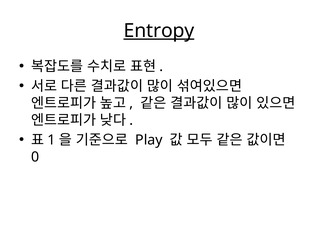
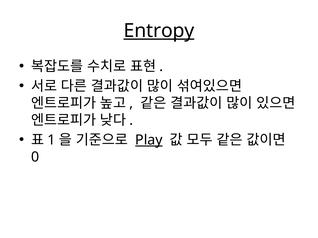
Play underline: none -> present
